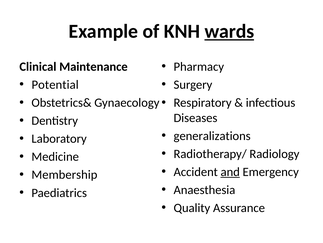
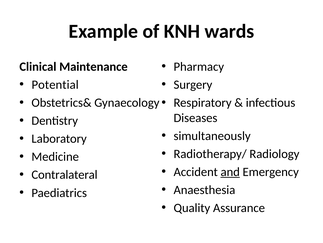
wards underline: present -> none
generalizations: generalizations -> simultaneously
Membership: Membership -> Contralateral
